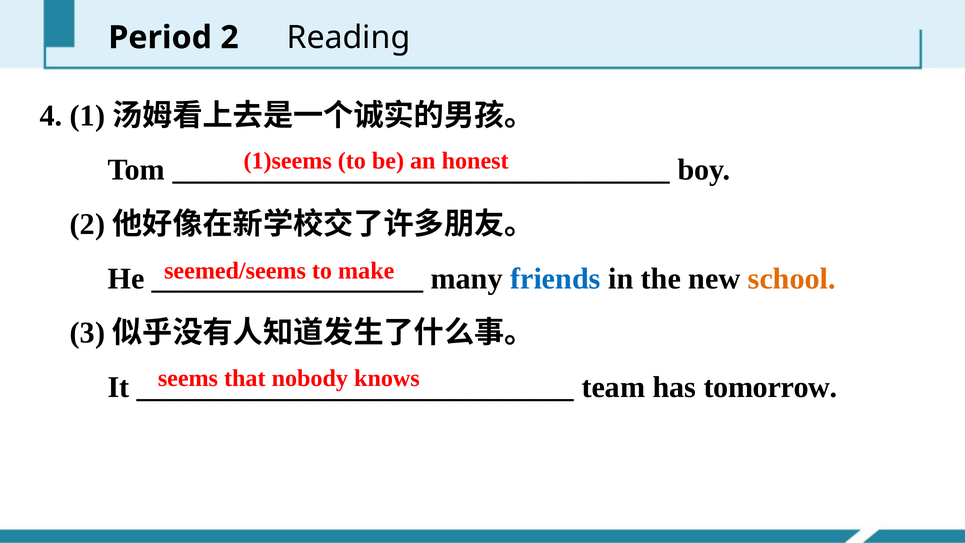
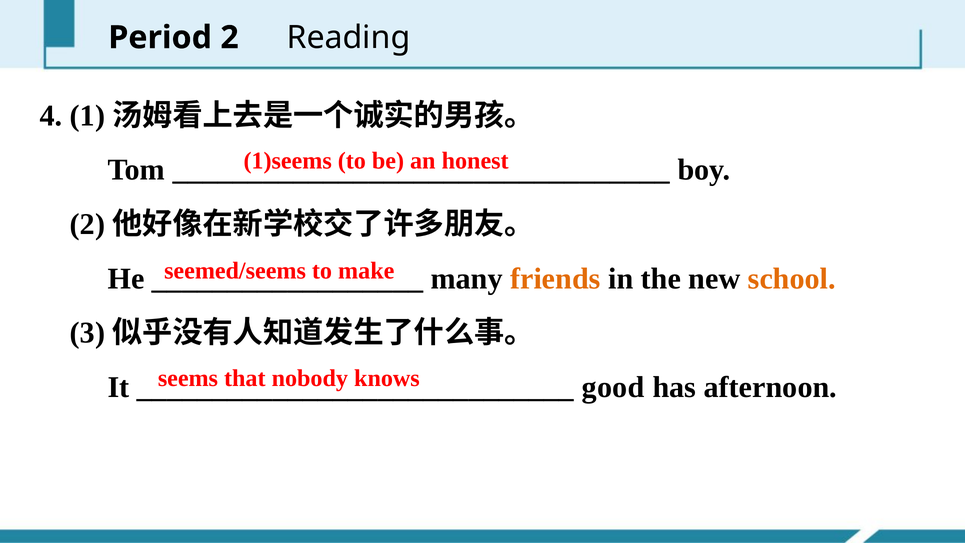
friends colour: blue -> orange
team: team -> good
tomorrow: tomorrow -> afternoon
